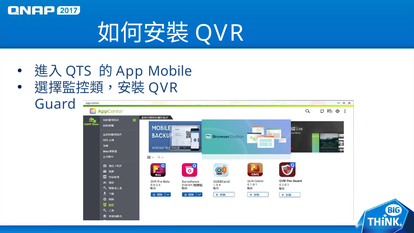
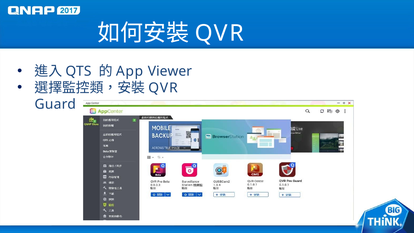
Mobile: Mobile -> Viewer
